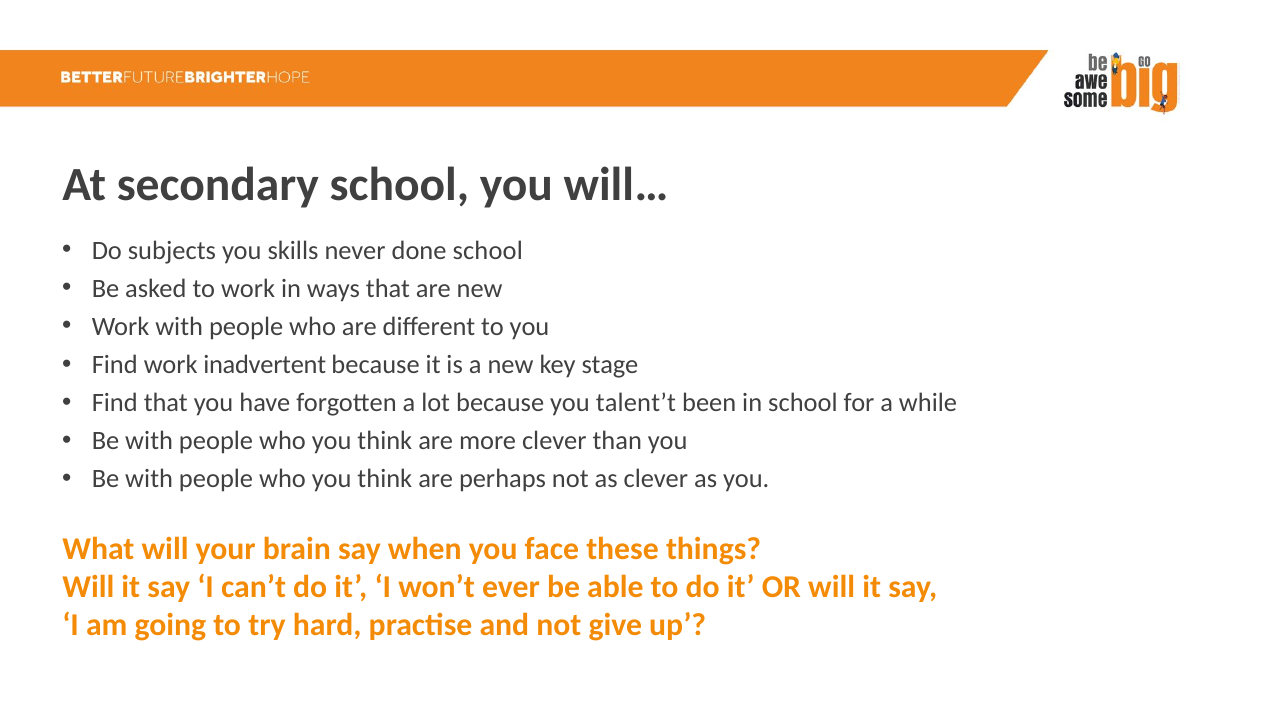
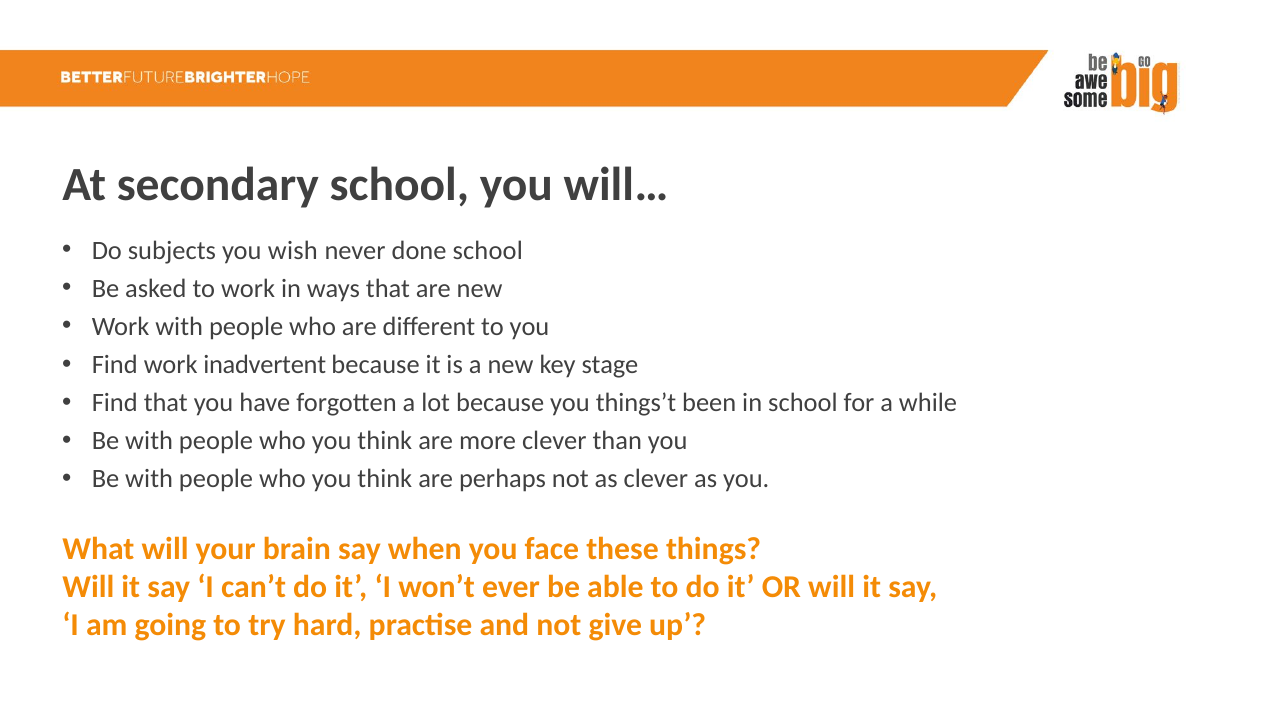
skills: skills -> wish
talent’t: talent’t -> things’t
